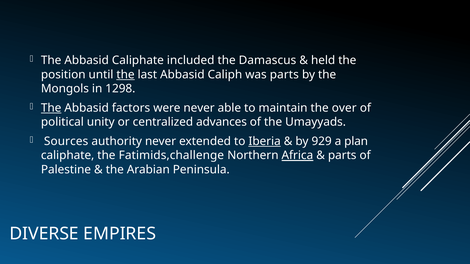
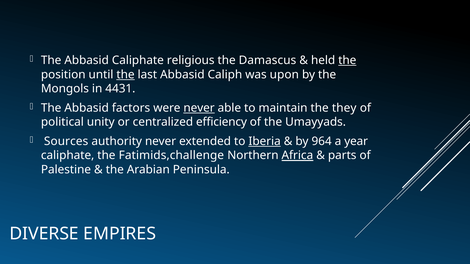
included: included -> religious
the at (347, 60) underline: none -> present
was parts: parts -> upon
1298: 1298 -> 4431
The at (51, 108) underline: present -> none
never at (199, 108) underline: none -> present
over: over -> they
advances: advances -> efficiency
929: 929 -> 964
plan: plan -> year
